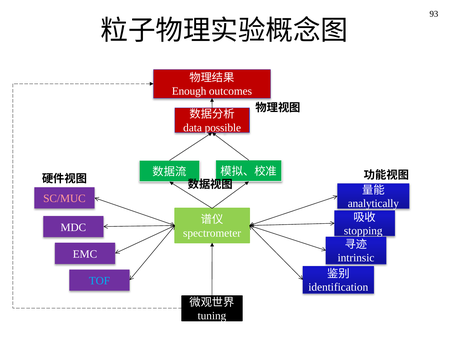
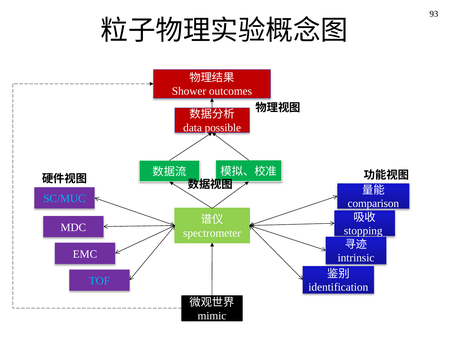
Enough: Enough -> Shower
SC/MUC colour: pink -> light blue
analytically: analytically -> comparison
tuning: tuning -> mimic
